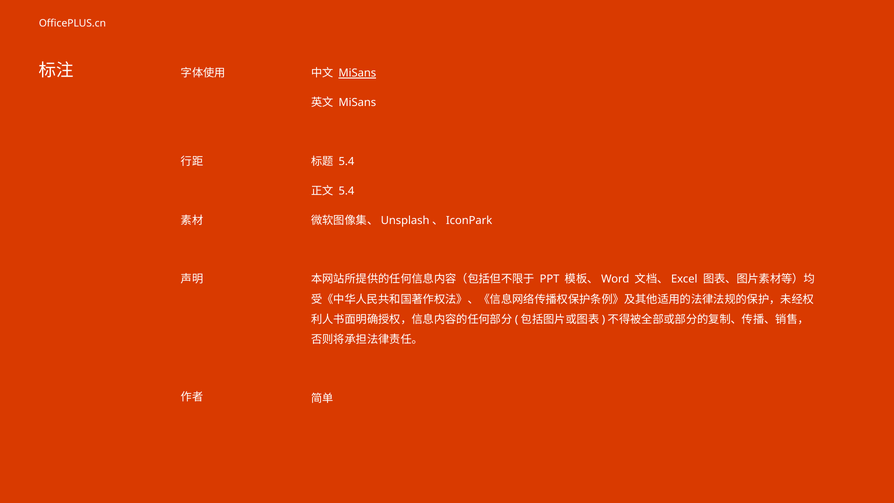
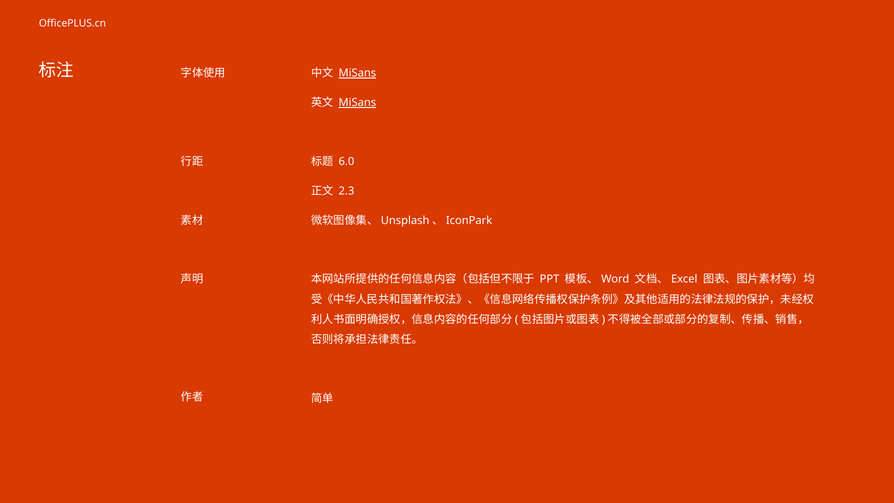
MiSans at (357, 103) underline: none -> present
5.4 at (346, 161): 5.4 -> 6.0
5.4 at (346, 191): 5.4 -> 2.3
